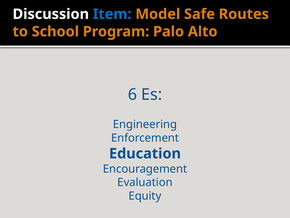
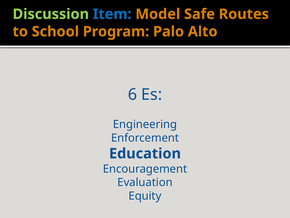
Discussion colour: white -> light green
